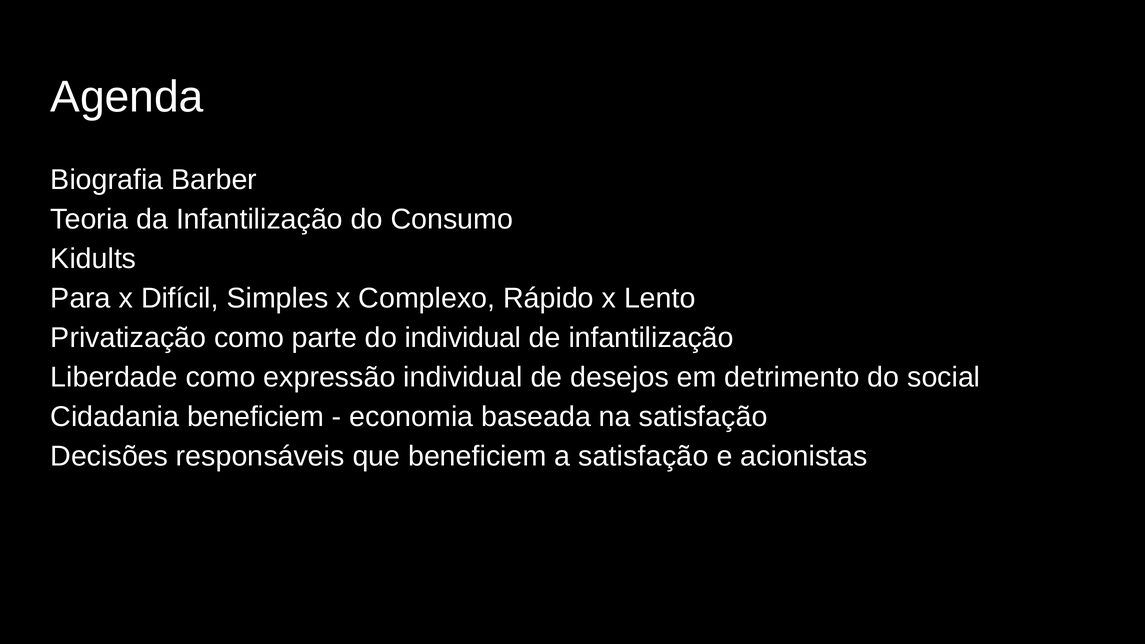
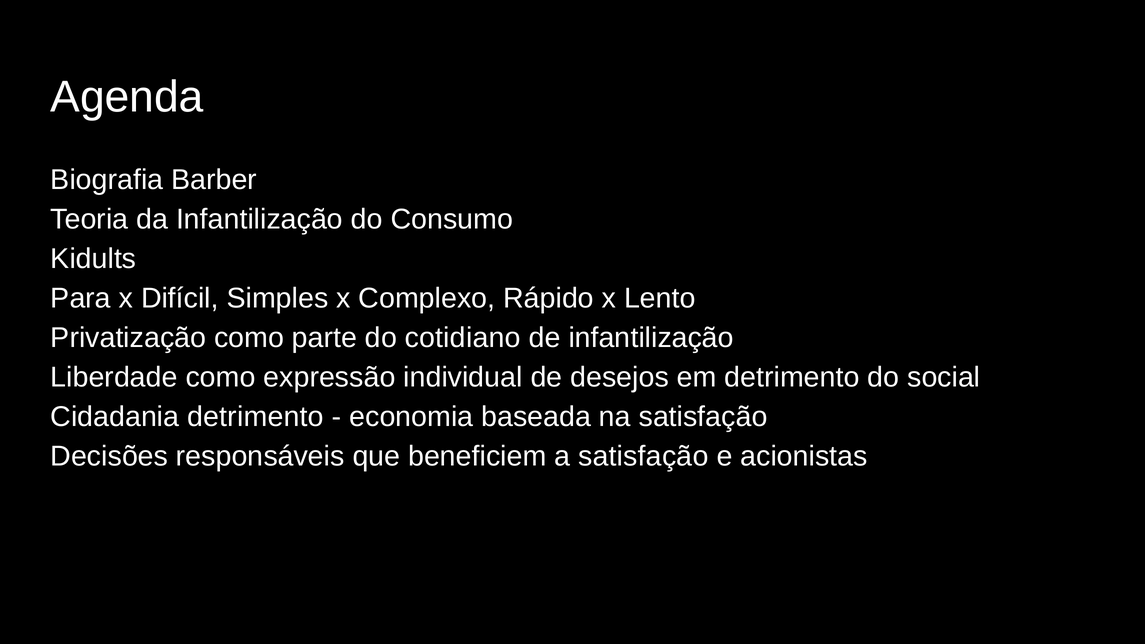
do individual: individual -> cotidiano
Cidadania beneficiem: beneficiem -> detrimento
